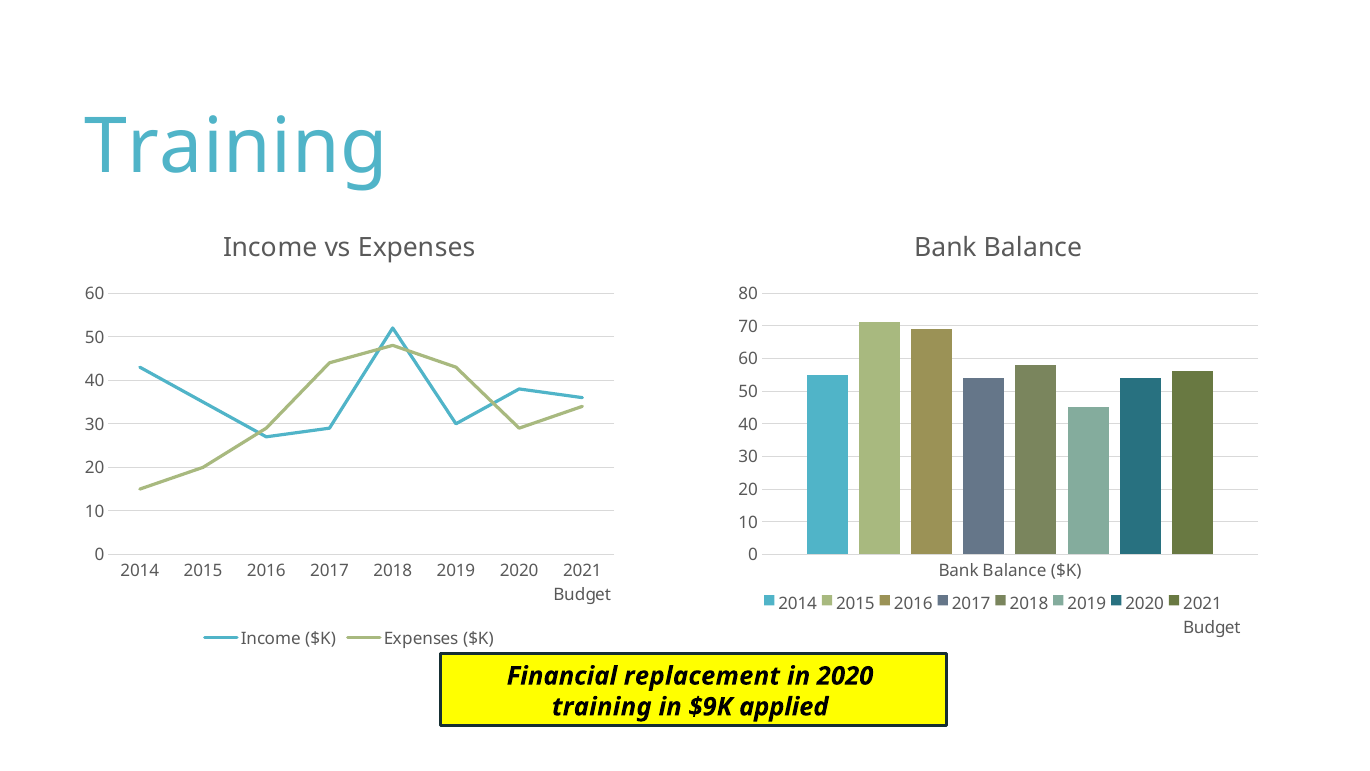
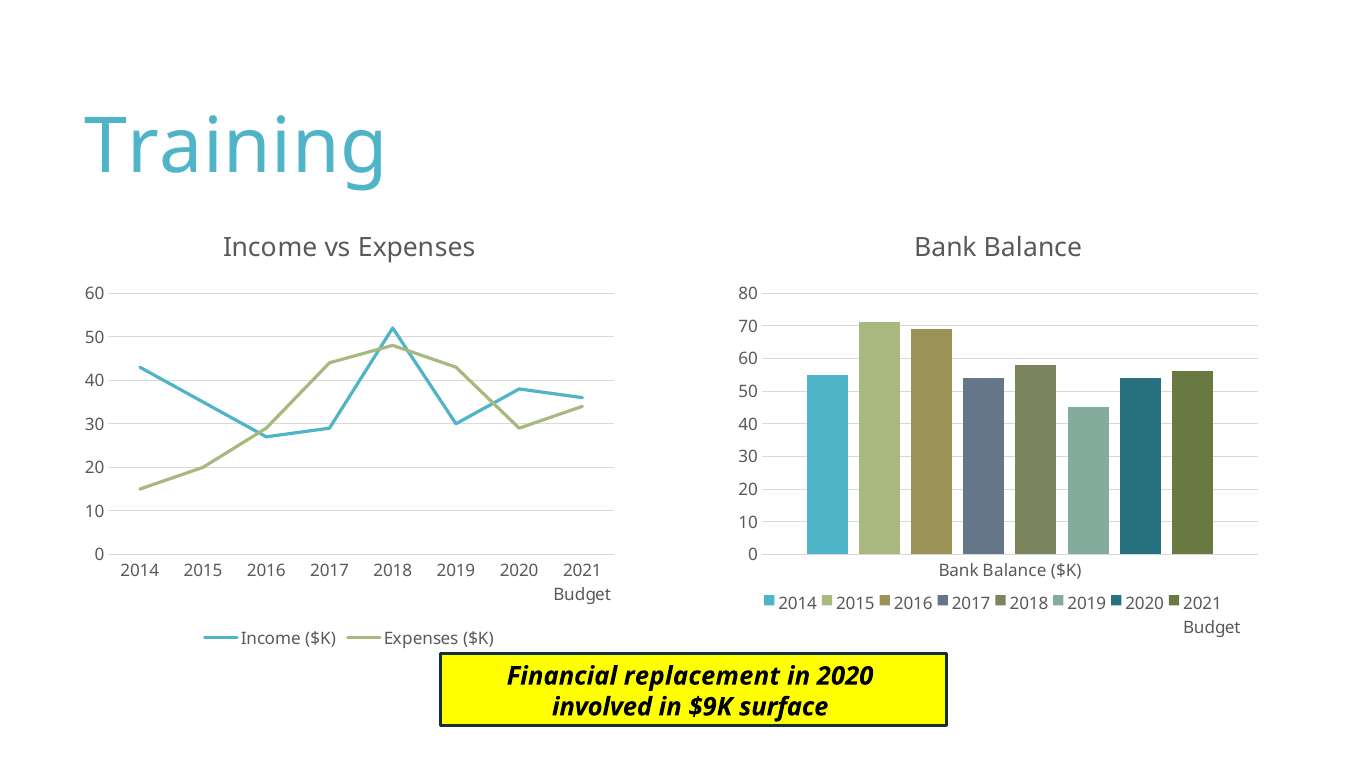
training at (602, 707): training -> involved
applied: applied -> surface
